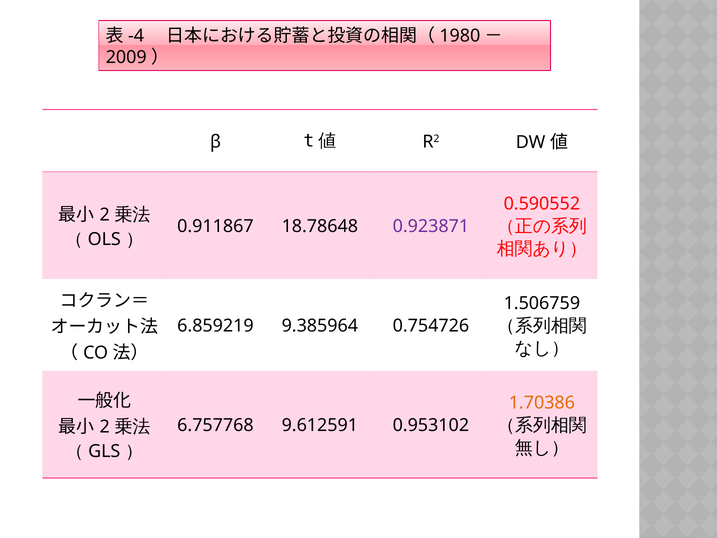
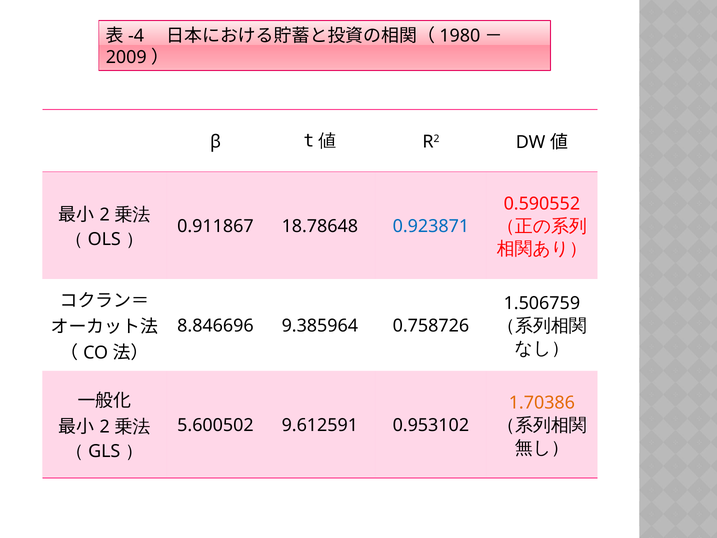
0.923871 colour: purple -> blue
6.859219: 6.859219 -> 8.846696
0.754726: 0.754726 -> 0.758726
6.757768: 6.757768 -> 5.600502
